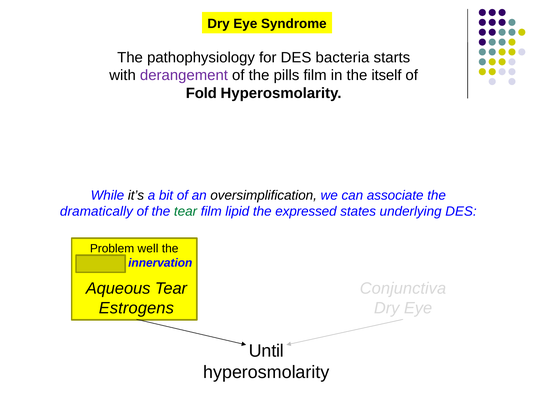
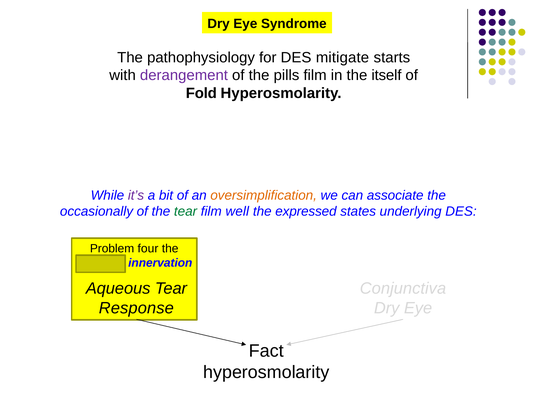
bacteria: bacteria -> mitigate
it’s colour: black -> purple
oversimplification colour: black -> orange
dramatically: dramatically -> occasionally
lipid: lipid -> well
well: well -> four
Estrogens: Estrogens -> Response
Until: Until -> Fact
